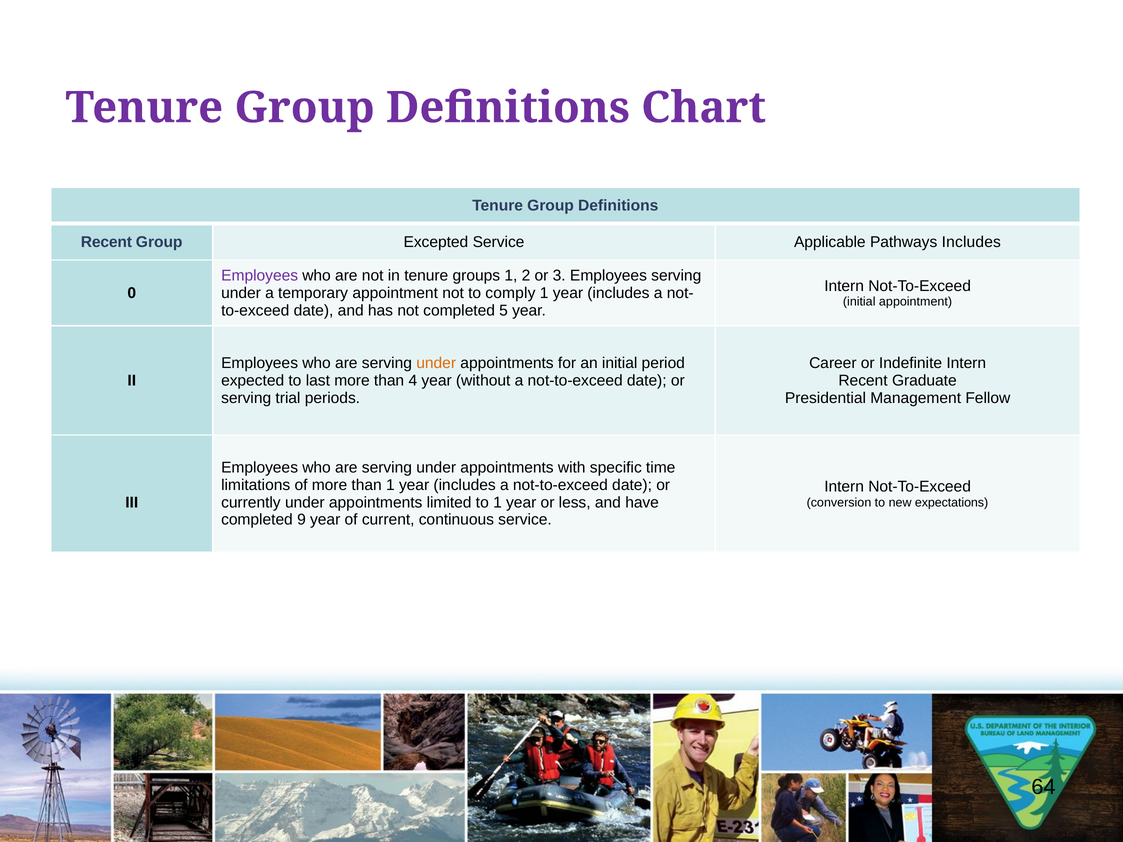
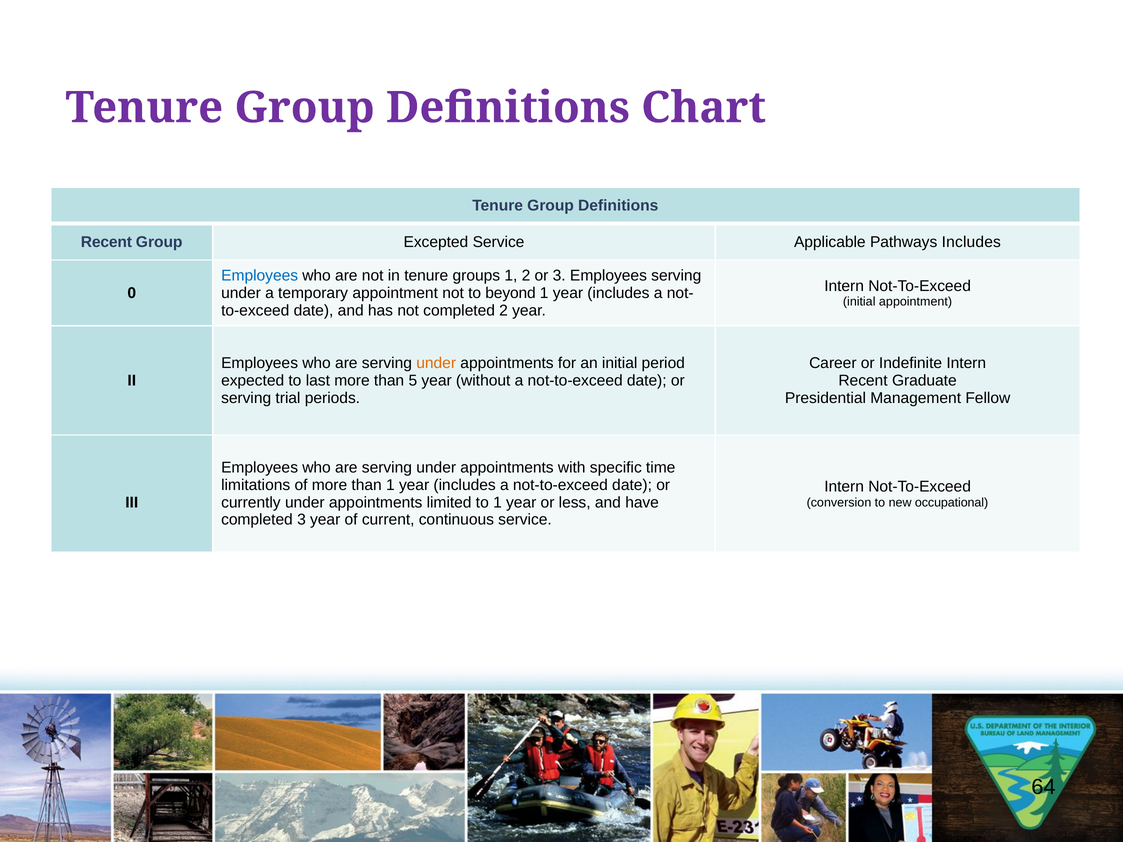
Employees at (260, 276) colour: purple -> blue
comply: comply -> beyond
completed 5: 5 -> 2
4: 4 -> 5
expectations: expectations -> occupational
completed 9: 9 -> 3
